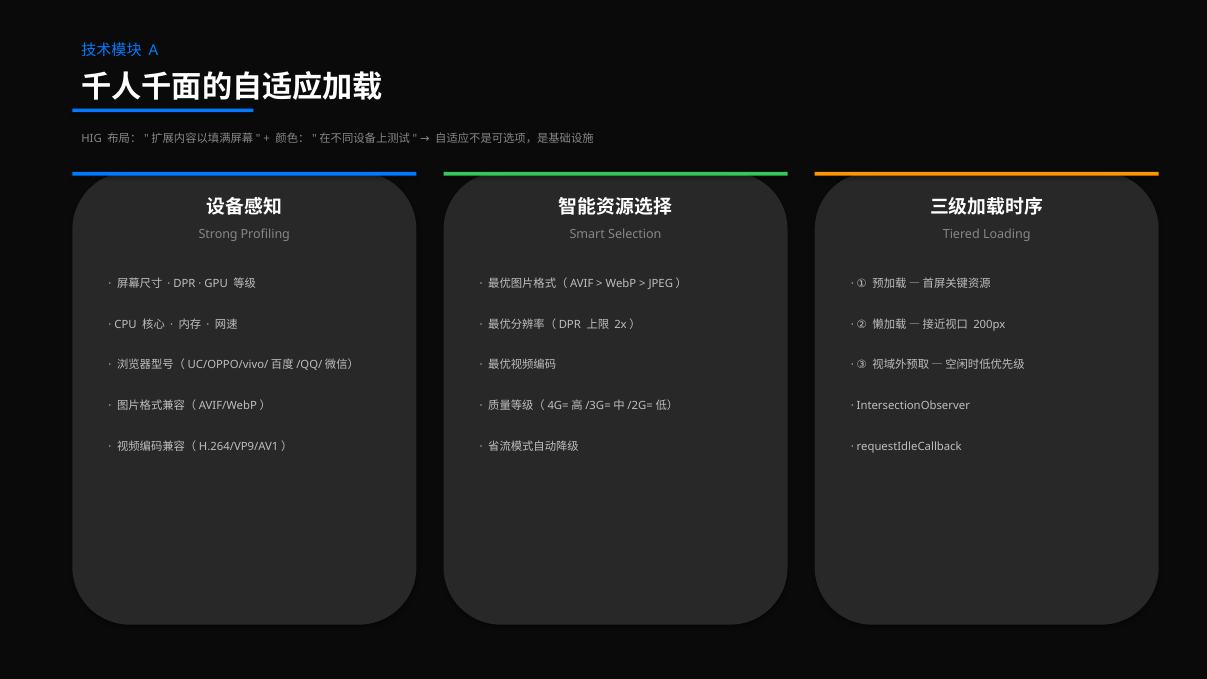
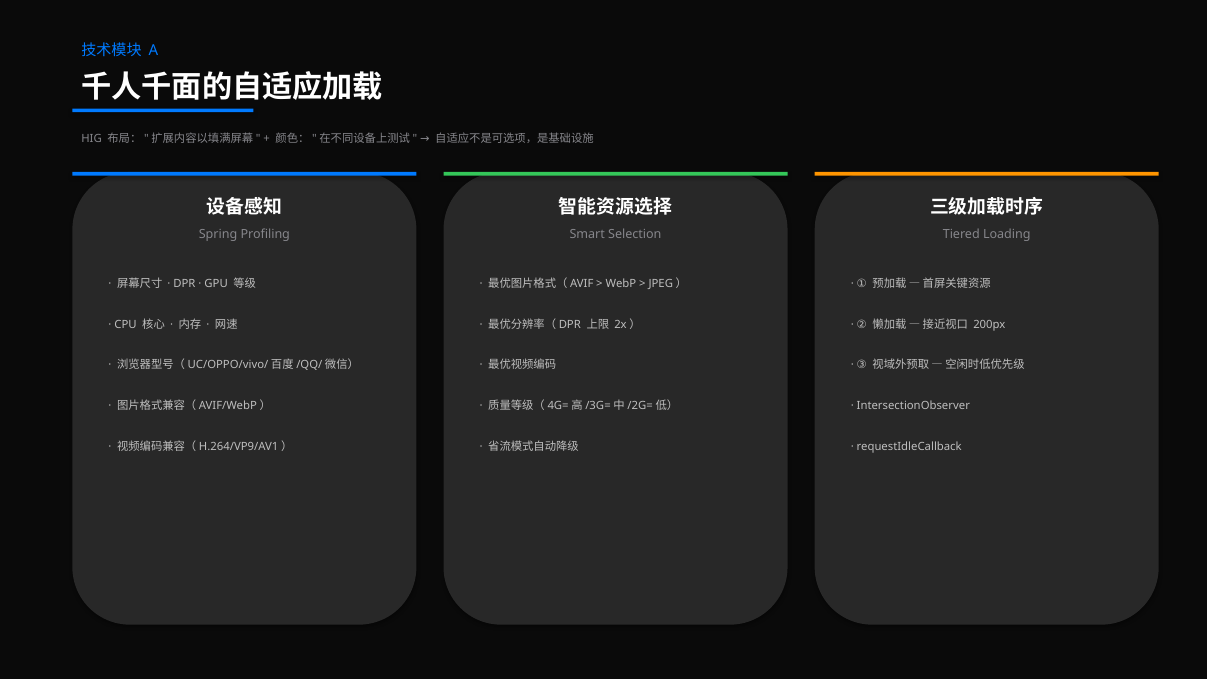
Strong: Strong -> Spring
